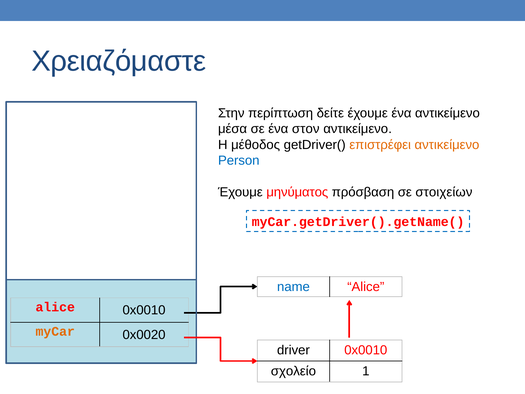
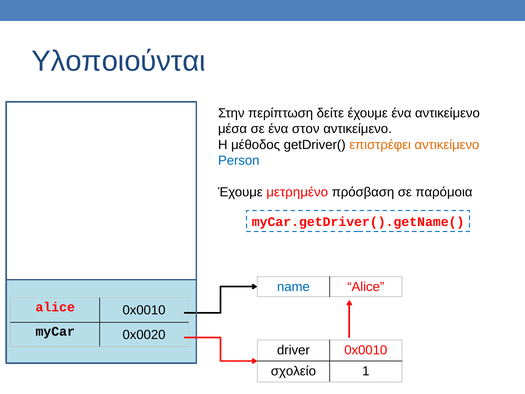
Χρειαζόμαστε: Χρειαζόμαστε -> Υλοποιούνται
μηνύματος: μηνύματος -> μετρημένο
στοιχείων: στοιχείων -> παρόμοια
myCar colour: orange -> black
